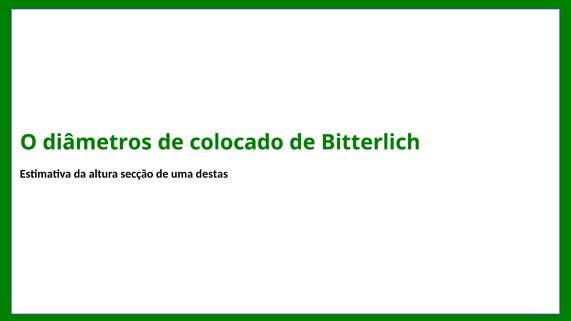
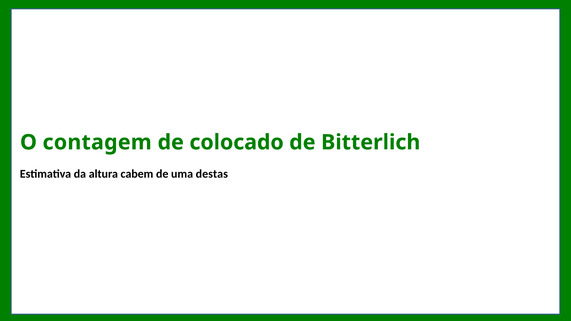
diâmetros: diâmetros -> contagem
secção: secção -> cabem
